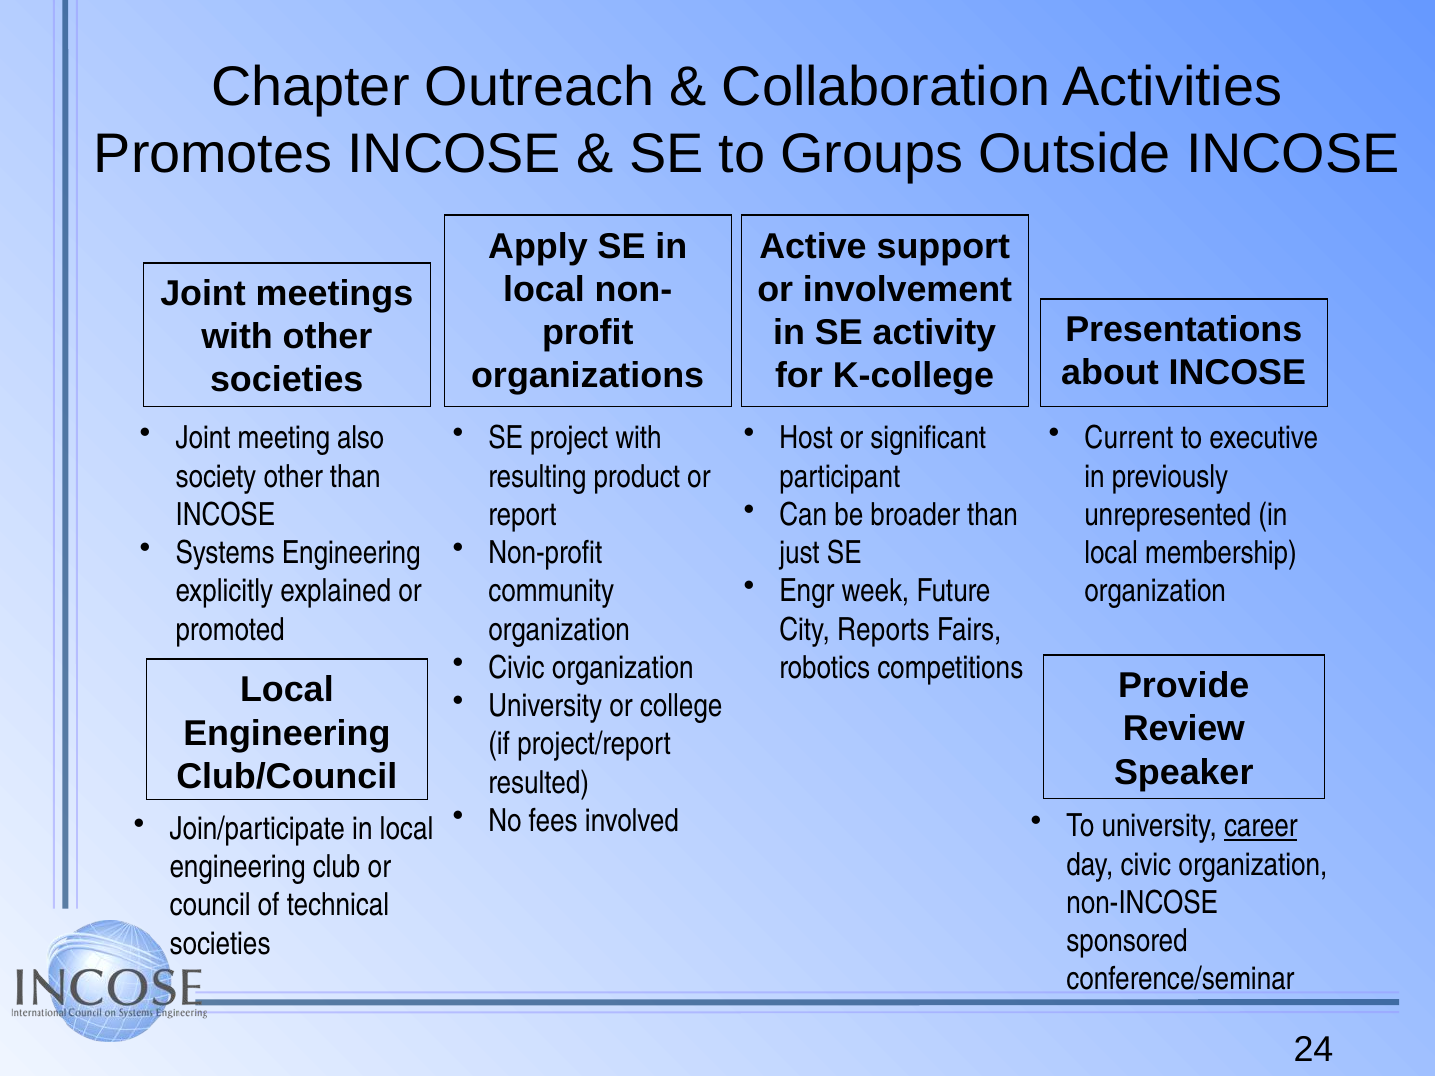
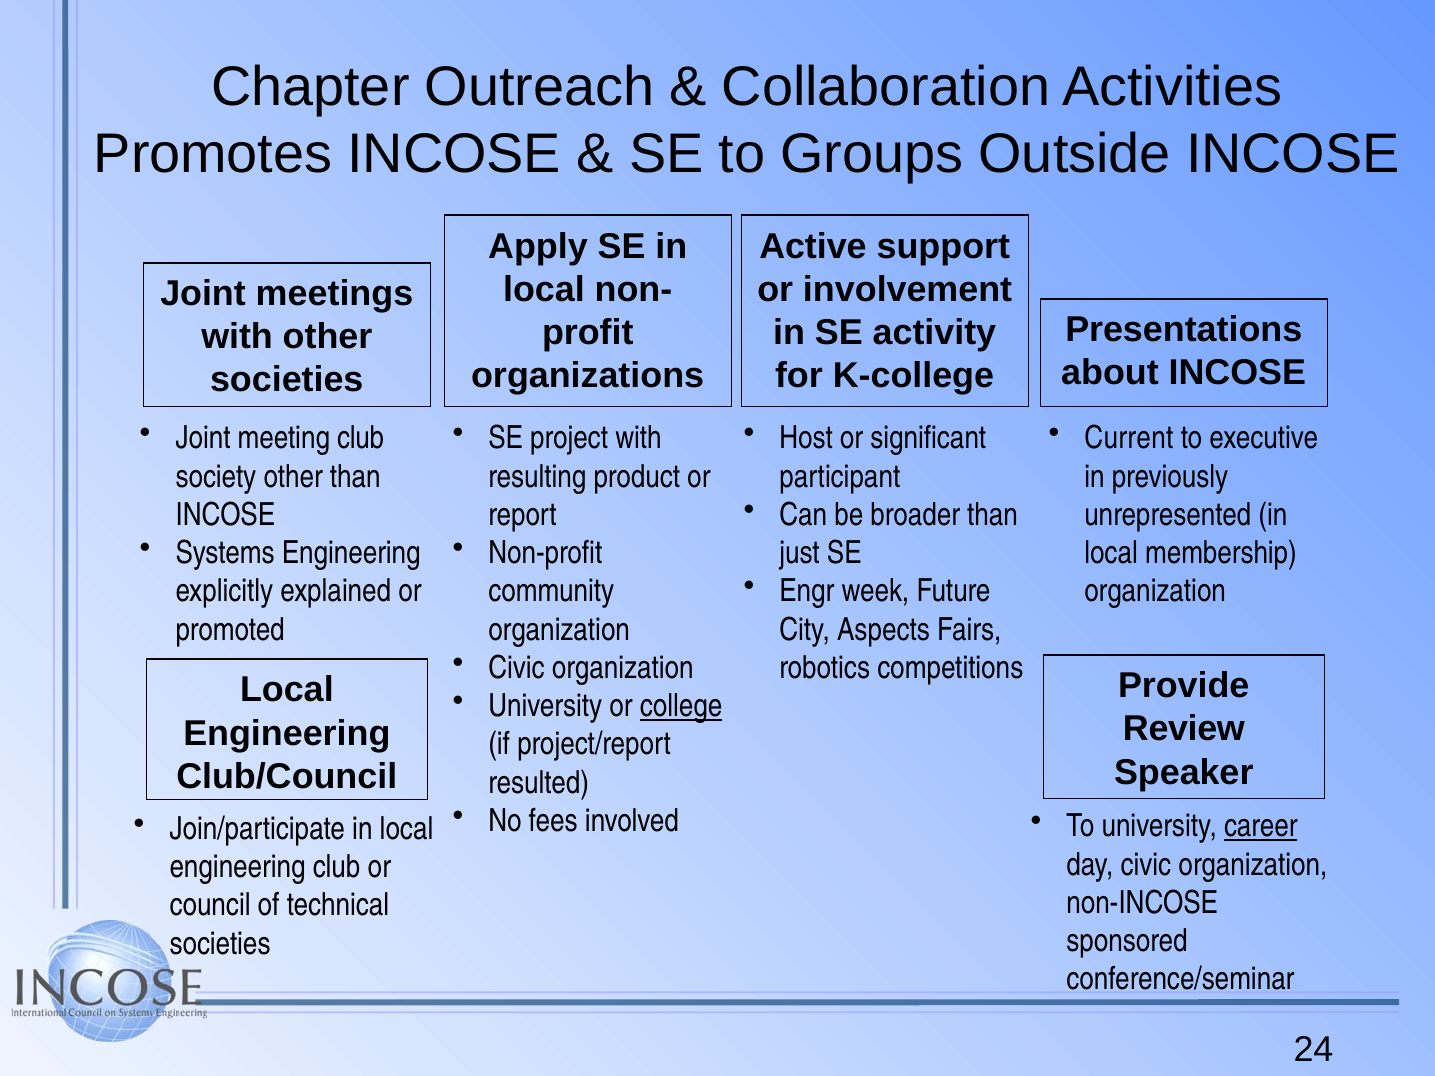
meeting also: also -> club
Reports: Reports -> Aspects
college underline: none -> present
